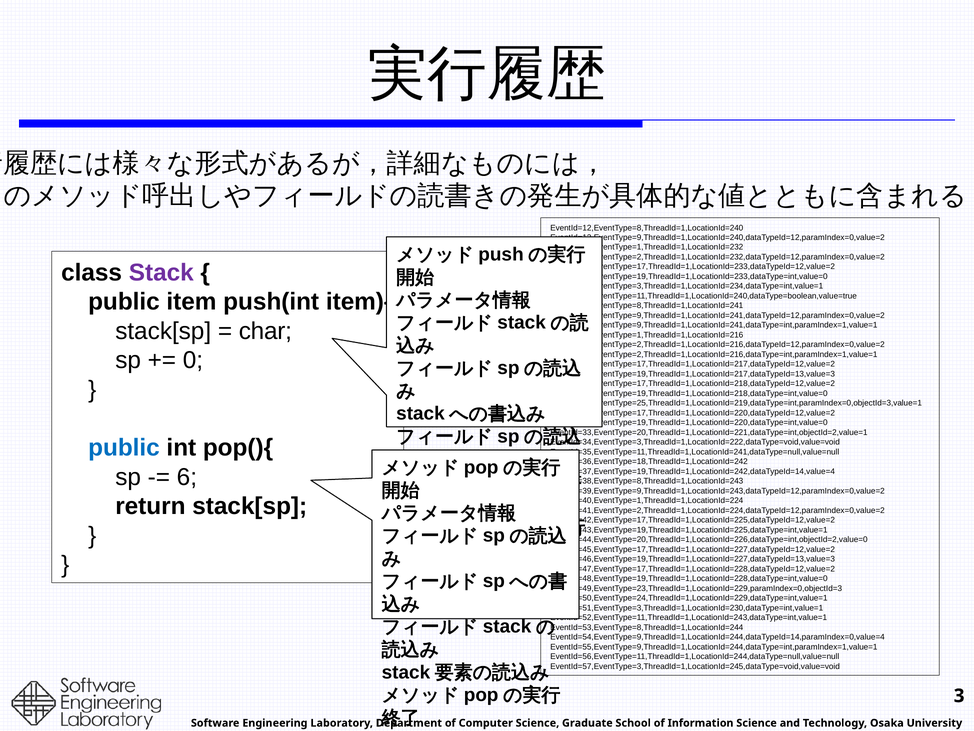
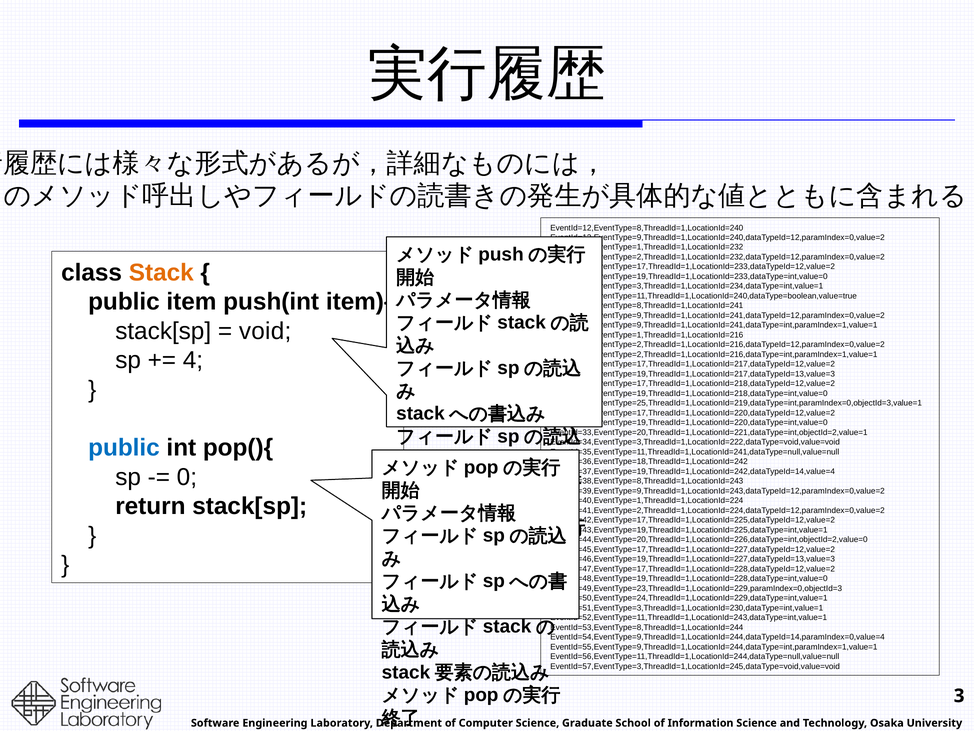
Stack colour: purple -> orange
char: char -> void
0: 0 -> 4
6: 6 -> 0
